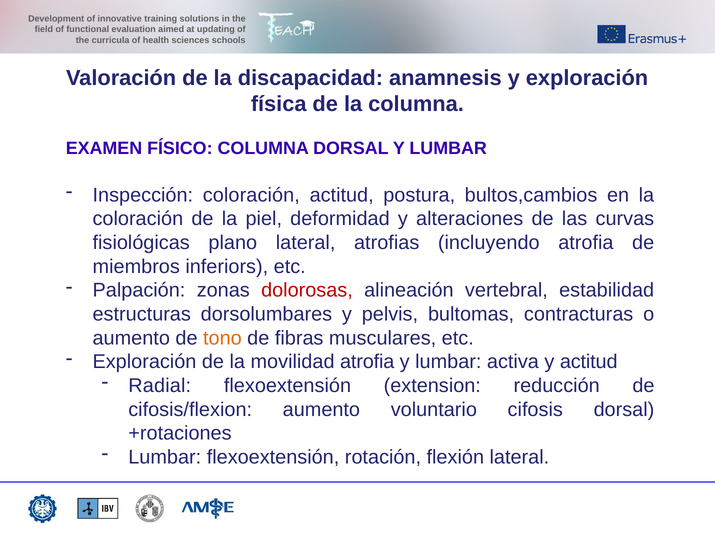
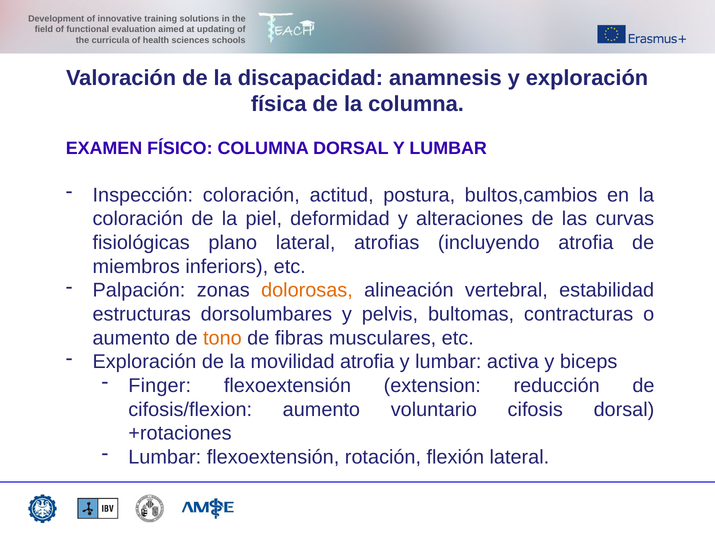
dolorosas colour: red -> orange
y actitud: actitud -> biceps
Radial: Radial -> Finger
